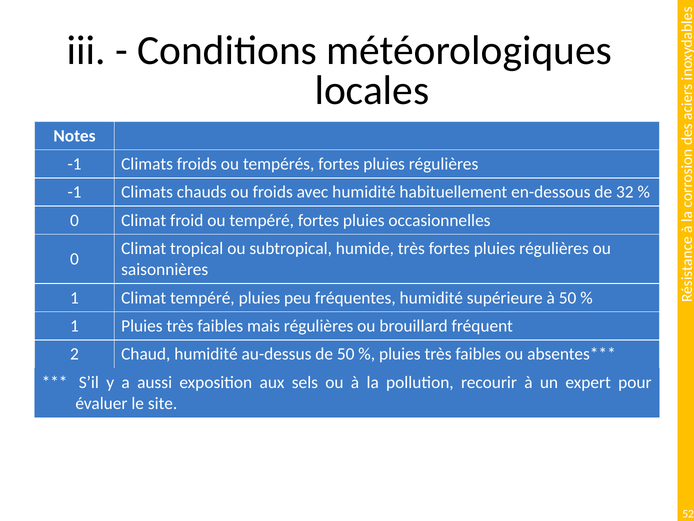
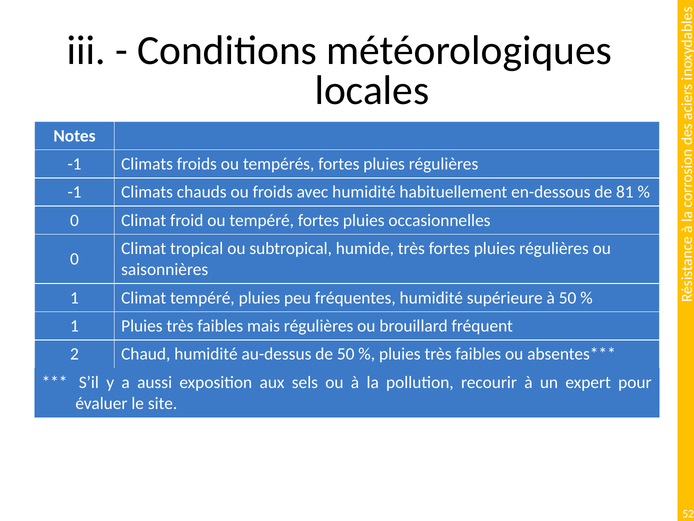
32: 32 -> 81
